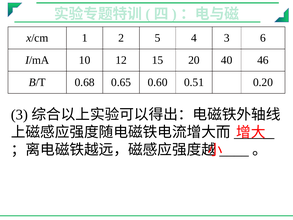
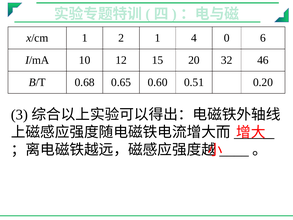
2 5: 5 -> 1
4 3: 3 -> 0
40: 40 -> 32
